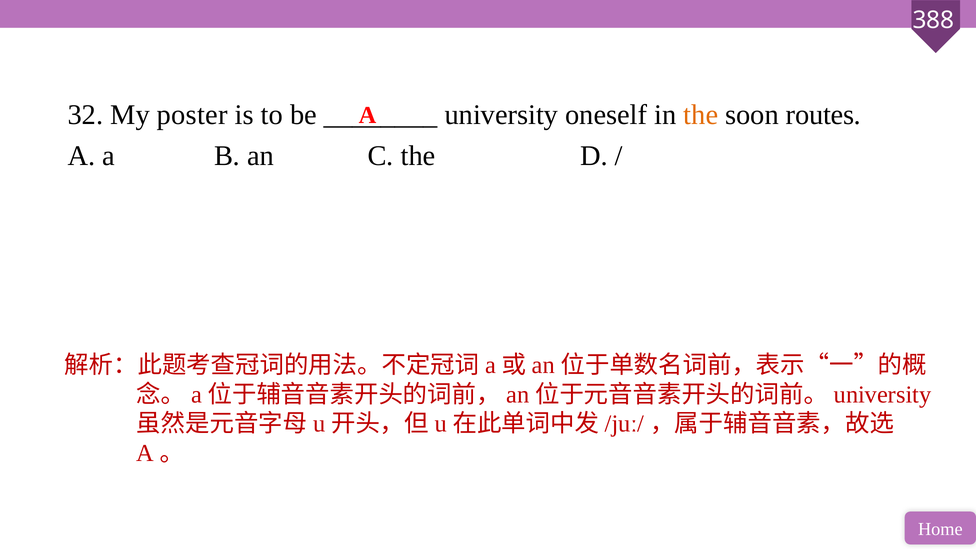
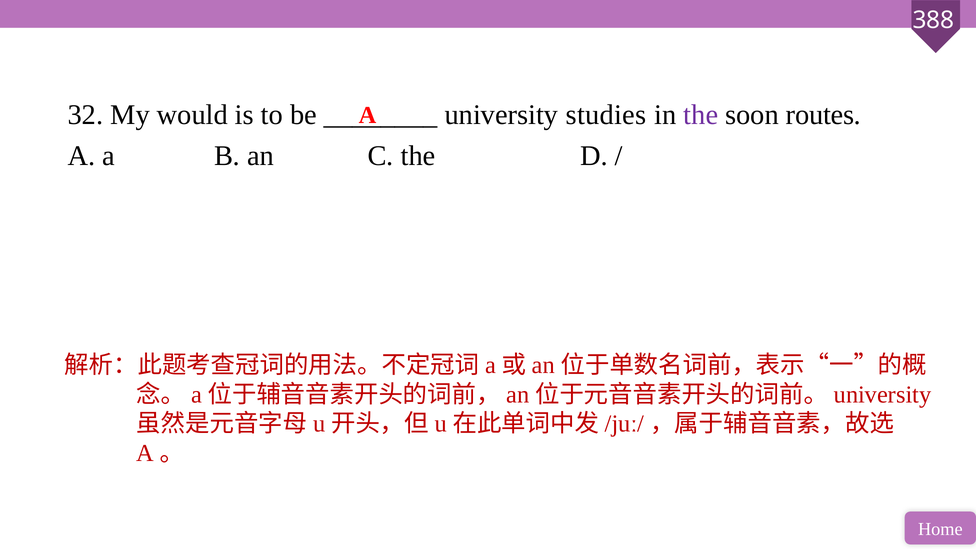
poster: poster -> would
oneself: oneself -> studies
the at (701, 115) colour: orange -> purple
